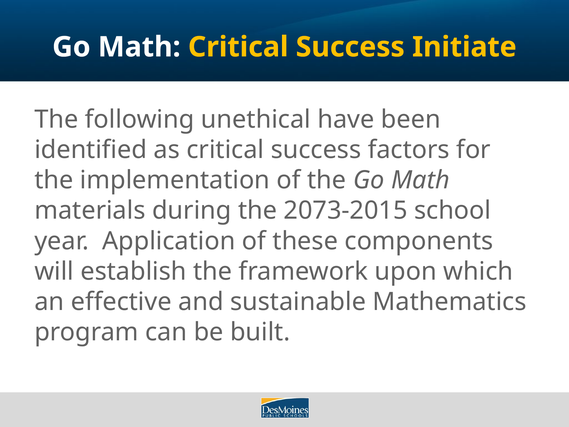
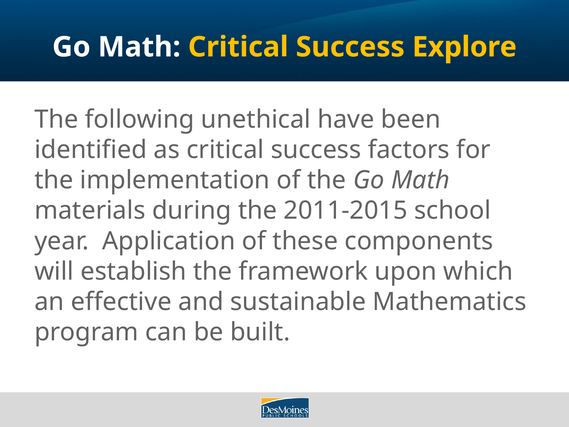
Initiate: Initiate -> Explore
2073-2015: 2073-2015 -> 2011-2015
